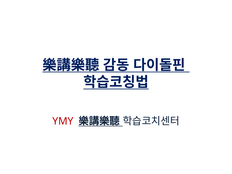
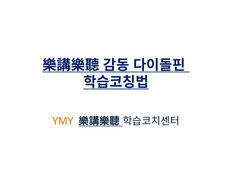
YMY colour: red -> orange
